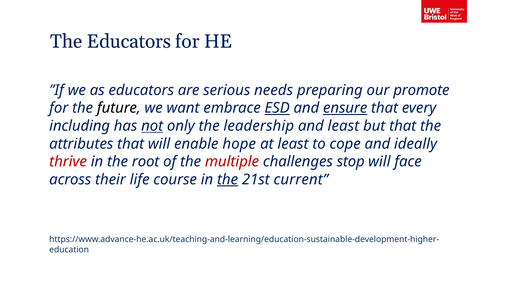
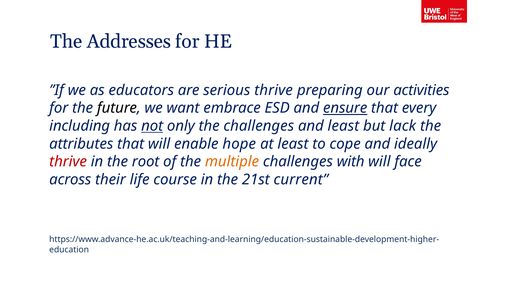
The Educators: Educators -> Addresses
serious needs: needs -> thrive
promote: promote -> activities
ESD underline: present -> none
the leadership: leadership -> challenges
but that: that -> lack
multiple colour: red -> orange
stop: stop -> with
the at (228, 180) underline: present -> none
